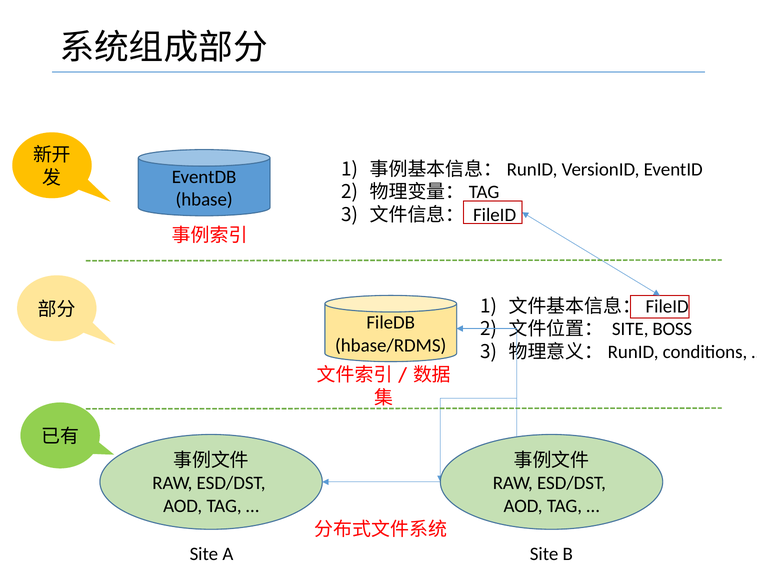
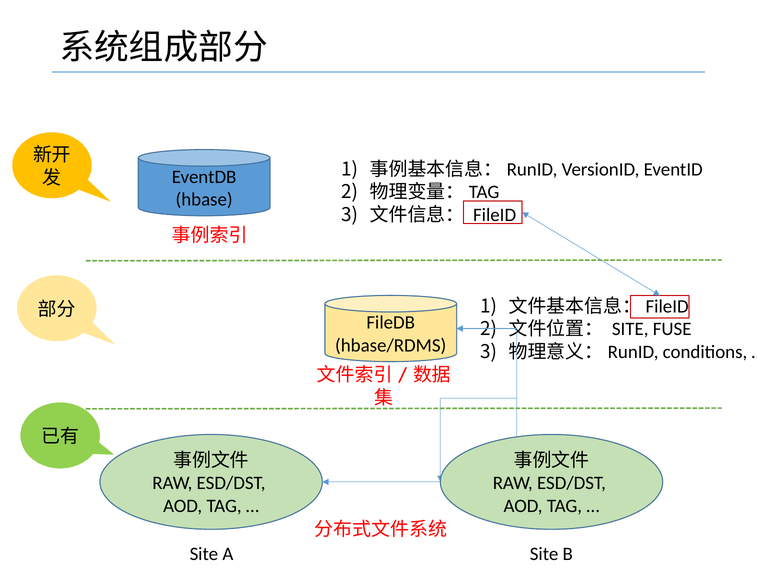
BOSS: BOSS -> FUSE
